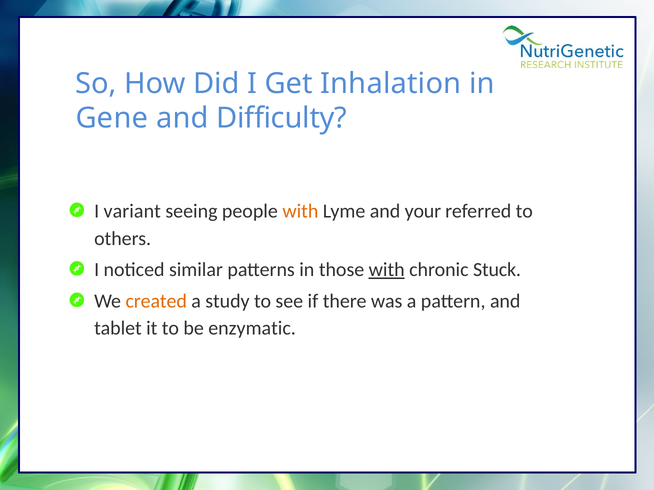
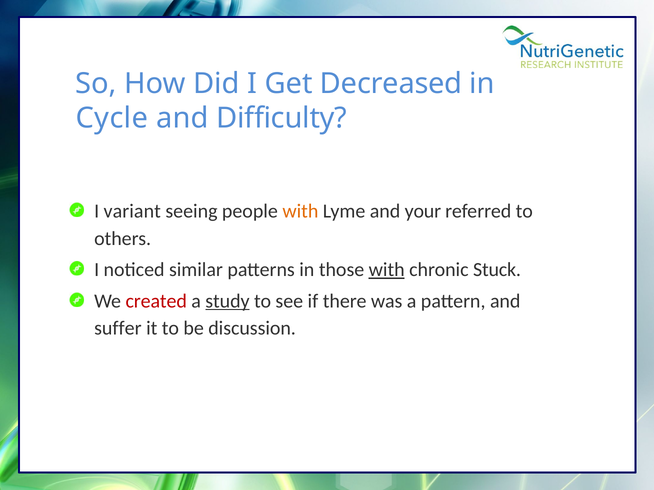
Inhalation: Inhalation -> Decreased
Gene: Gene -> Cycle
created colour: orange -> red
study underline: none -> present
tablet: tablet -> suffer
enzymatic: enzymatic -> discussion
